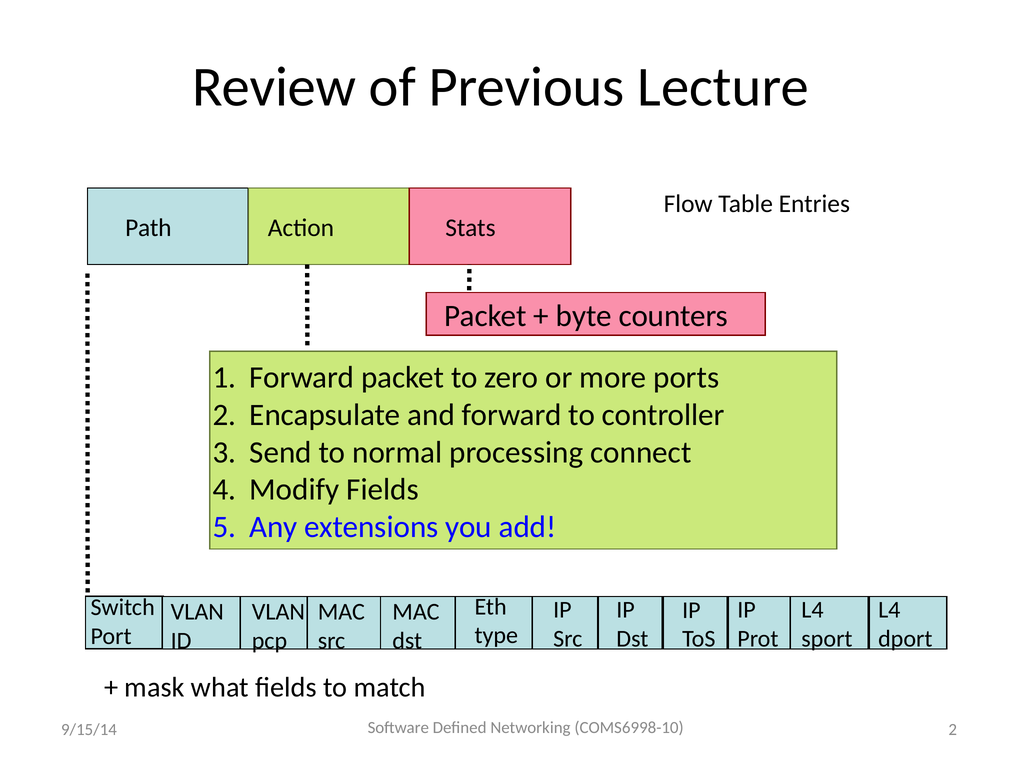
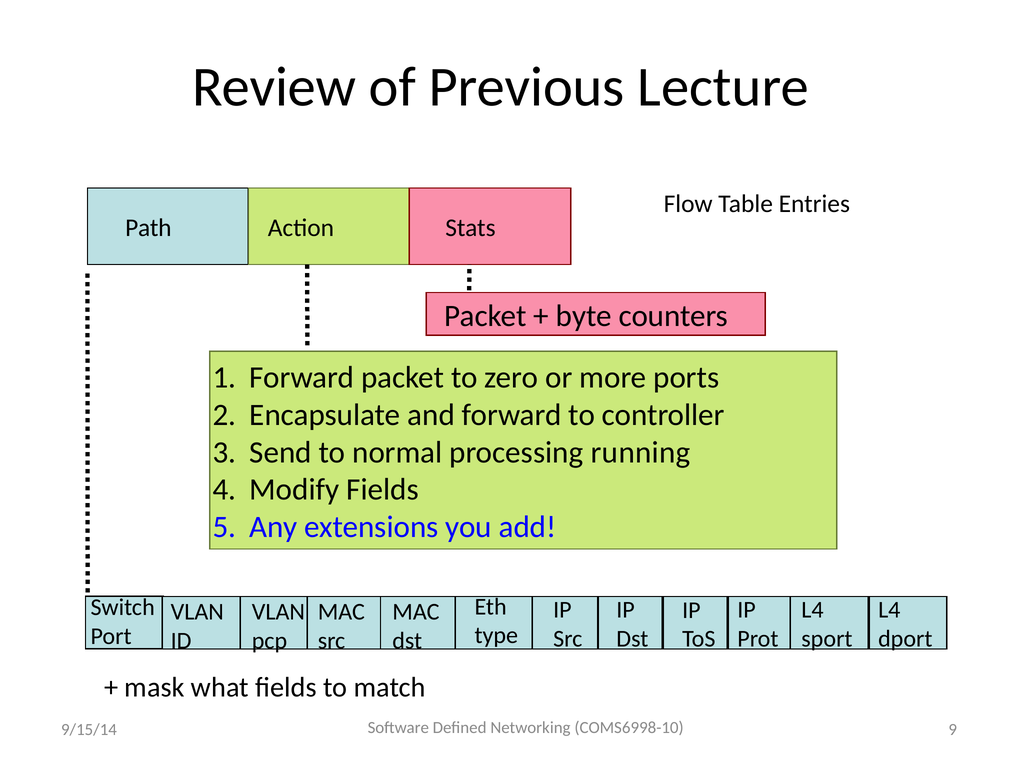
connect: connect -> running
COMS6998-10 2: 2 -> 9
